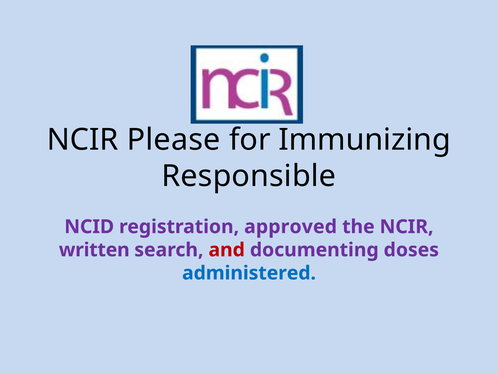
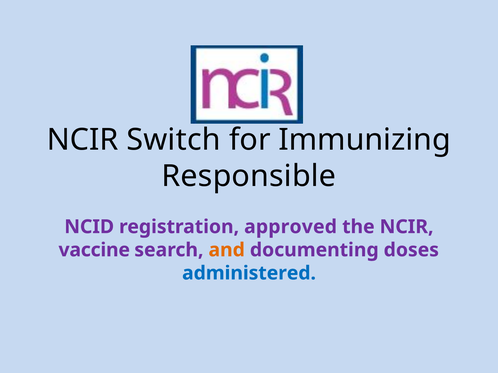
Please: Please -> Switch
written: written -> vaccine
and colour: red -> orange
